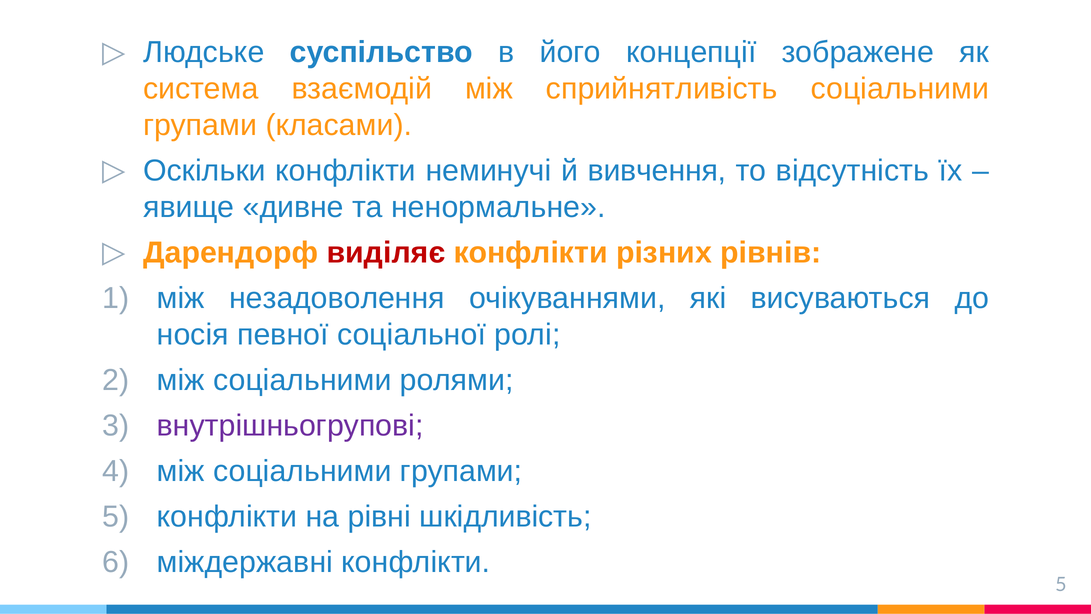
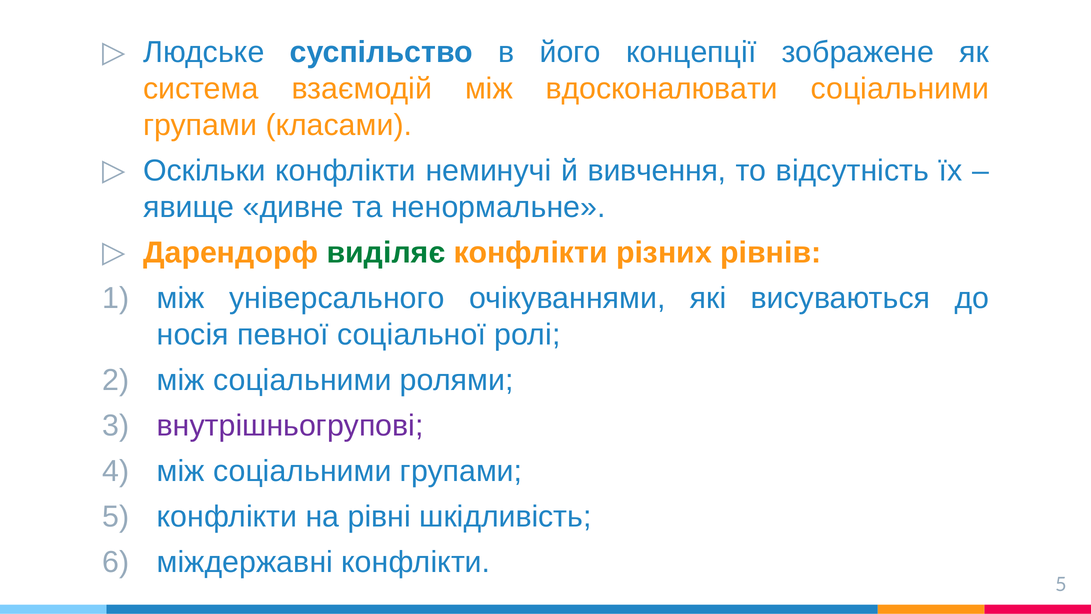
сприйнятливість: сприйнятливість -> вдосконалювати
виділяє colour: red -> green
незадоволення: незадоволення -> універсального
